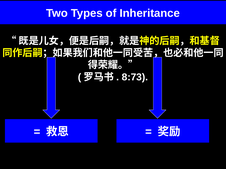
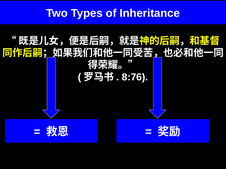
8:73: 8:73 -> 8:76
